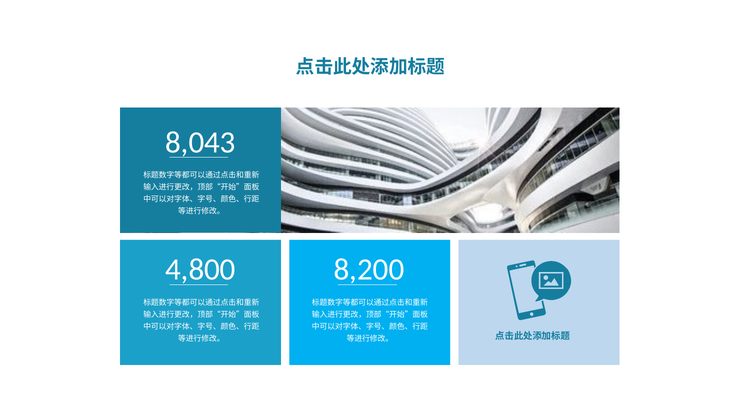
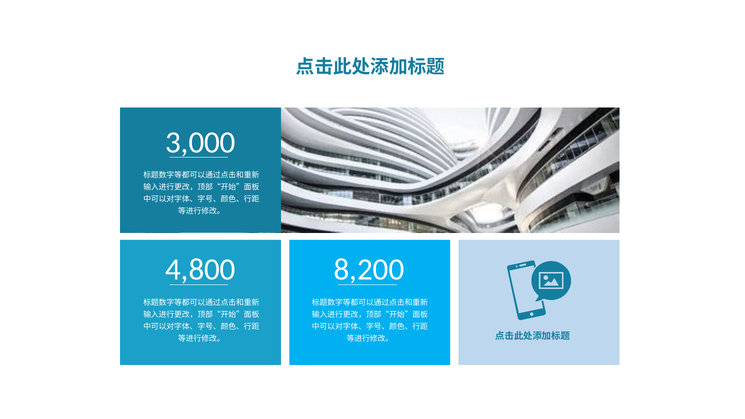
8,043: 8,043 -> 3,000
